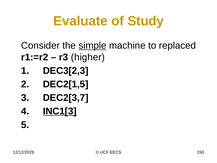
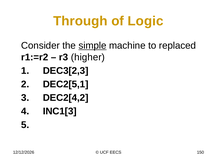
Evaluate: Evaluate -> Through
Study: Study -> Logic
DEC2[1,5: DEC2[1,5 -> DEC2[5,1
DEC2[3,7: DEC2[3,7 -> DEC2[4,2
INC1[3 underline: present -> none
